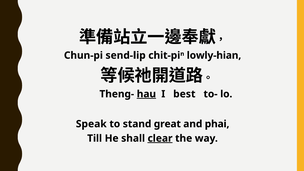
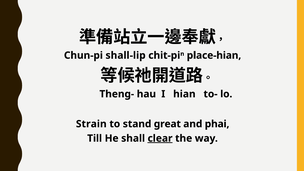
send-lip: send-lip -> shall-lip
lowly-hian: lowly-hian -> place-hian
hau underline: present -> none
best: best -> hian
Speak: Speak -> Strain
